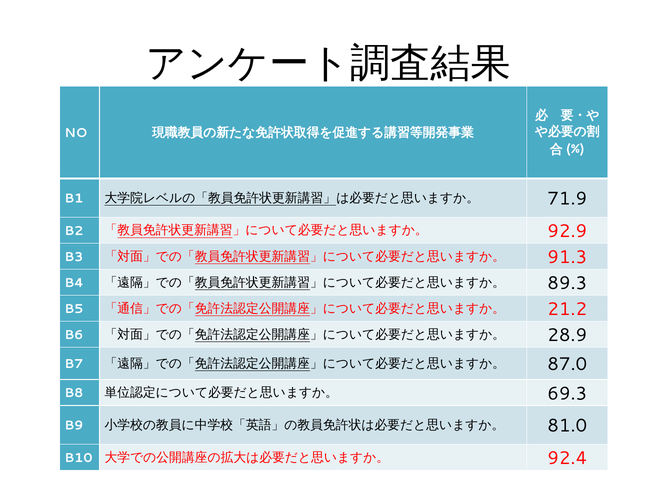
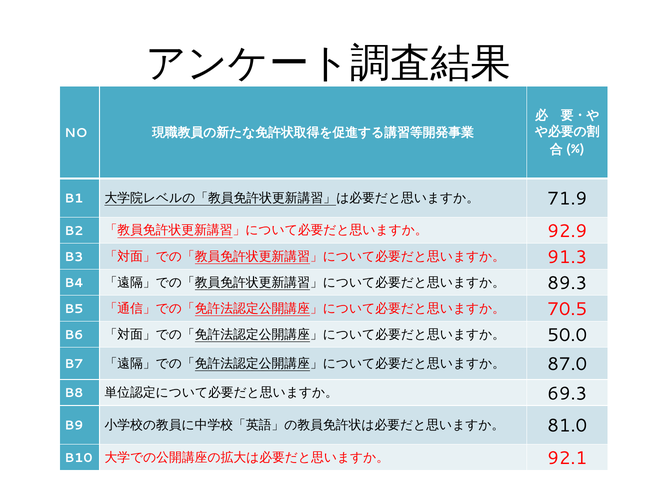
21.2: 21.2 -> 70.5
28.9: 28.9 -> 50.0
92.4: 92.4 -> 92.1
